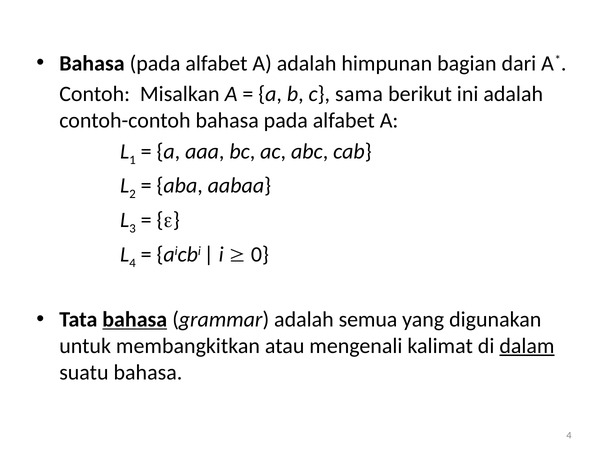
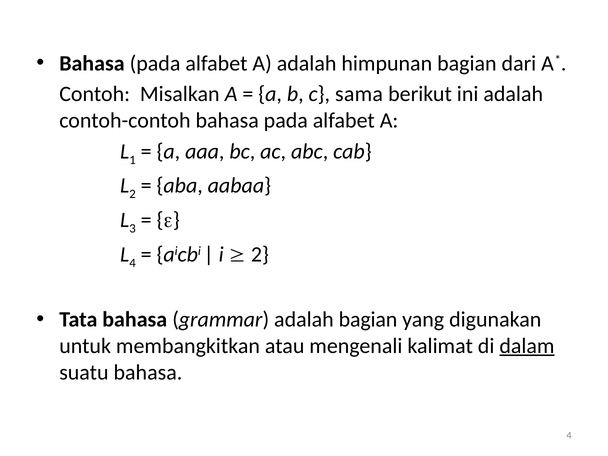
0 at (260, 254): 0 -> 2
bahasa at (135, 320) underline: present -> none
adalah semua: semua -> bagian
